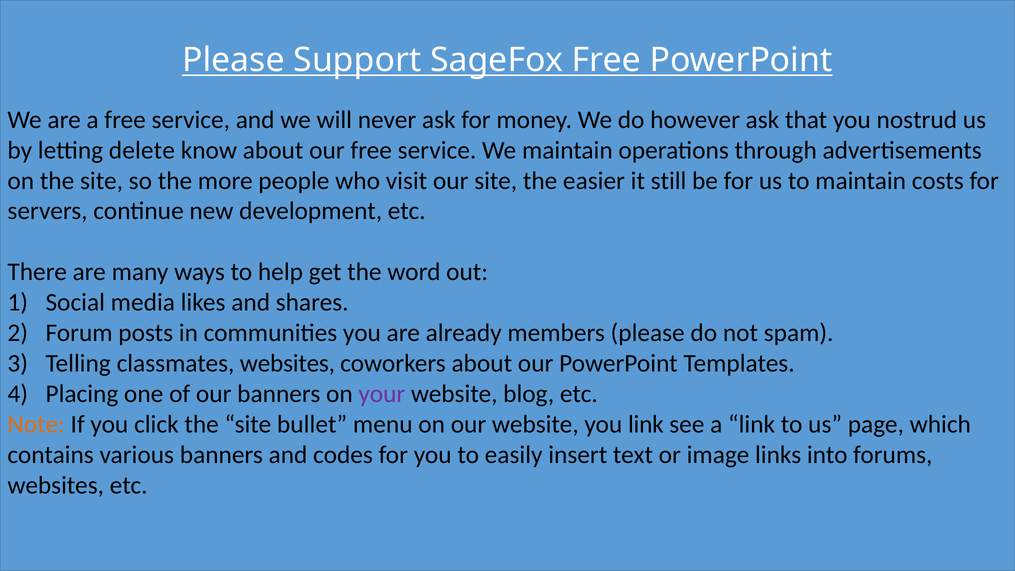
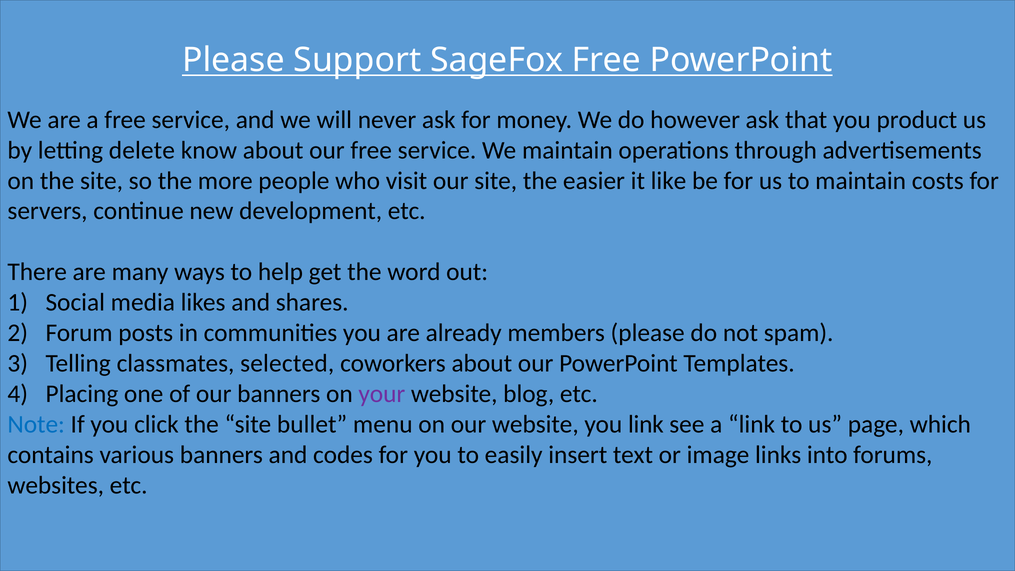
nostrud: nostrud -> product
still: still -> like
classmates websites: websites -> selected
Note colour: orange -> blue
